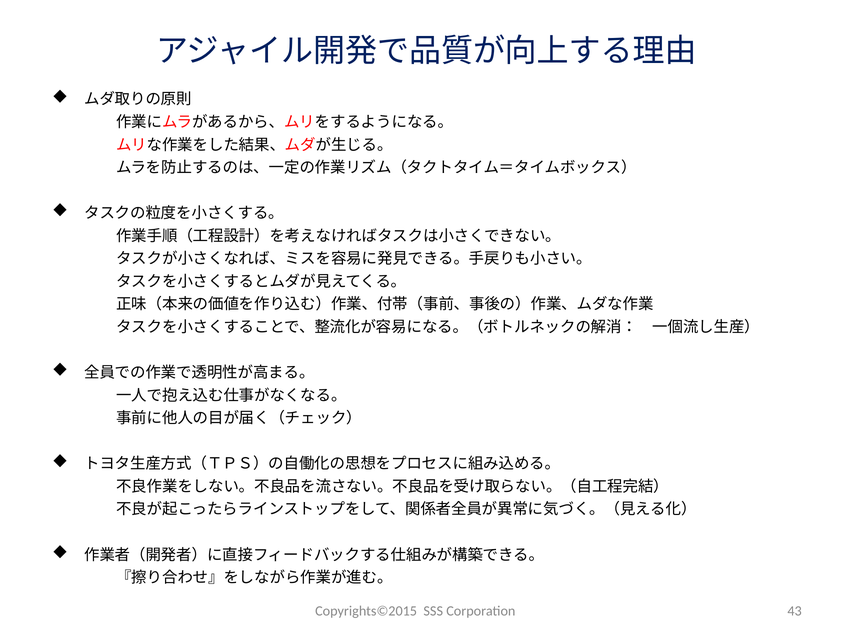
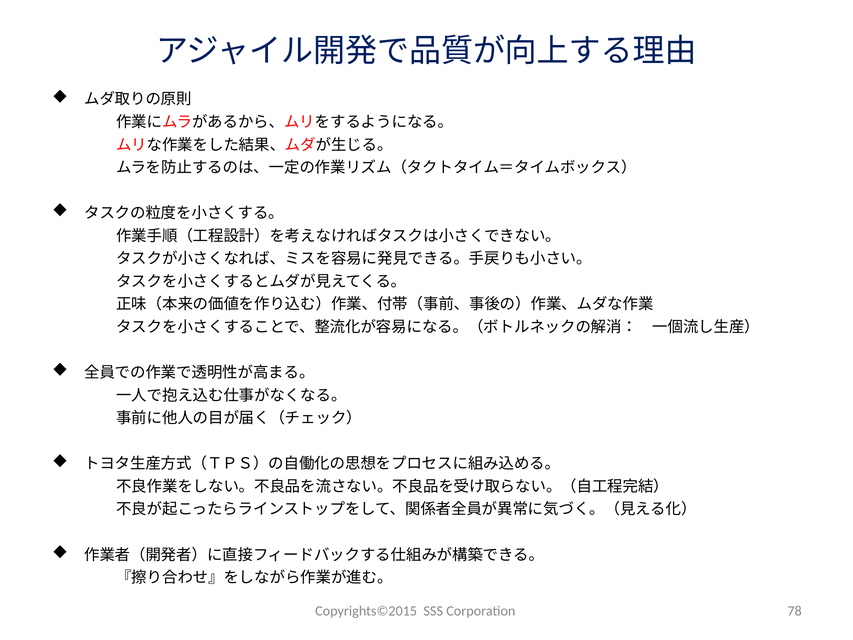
43: 43 -> 78
